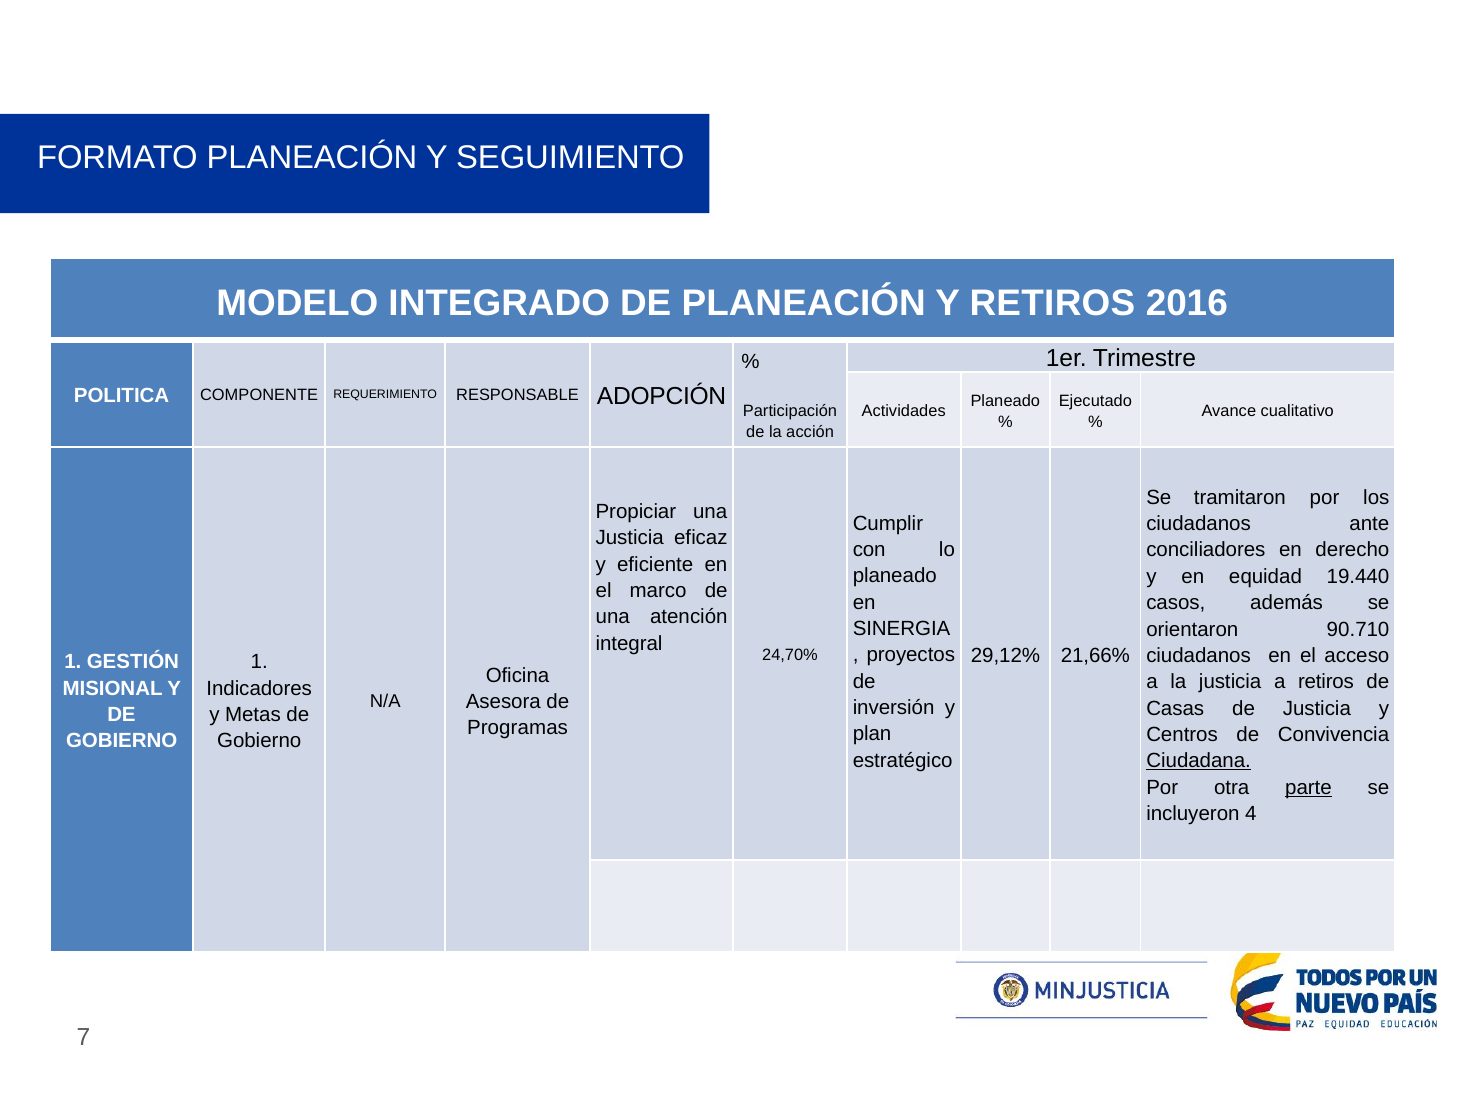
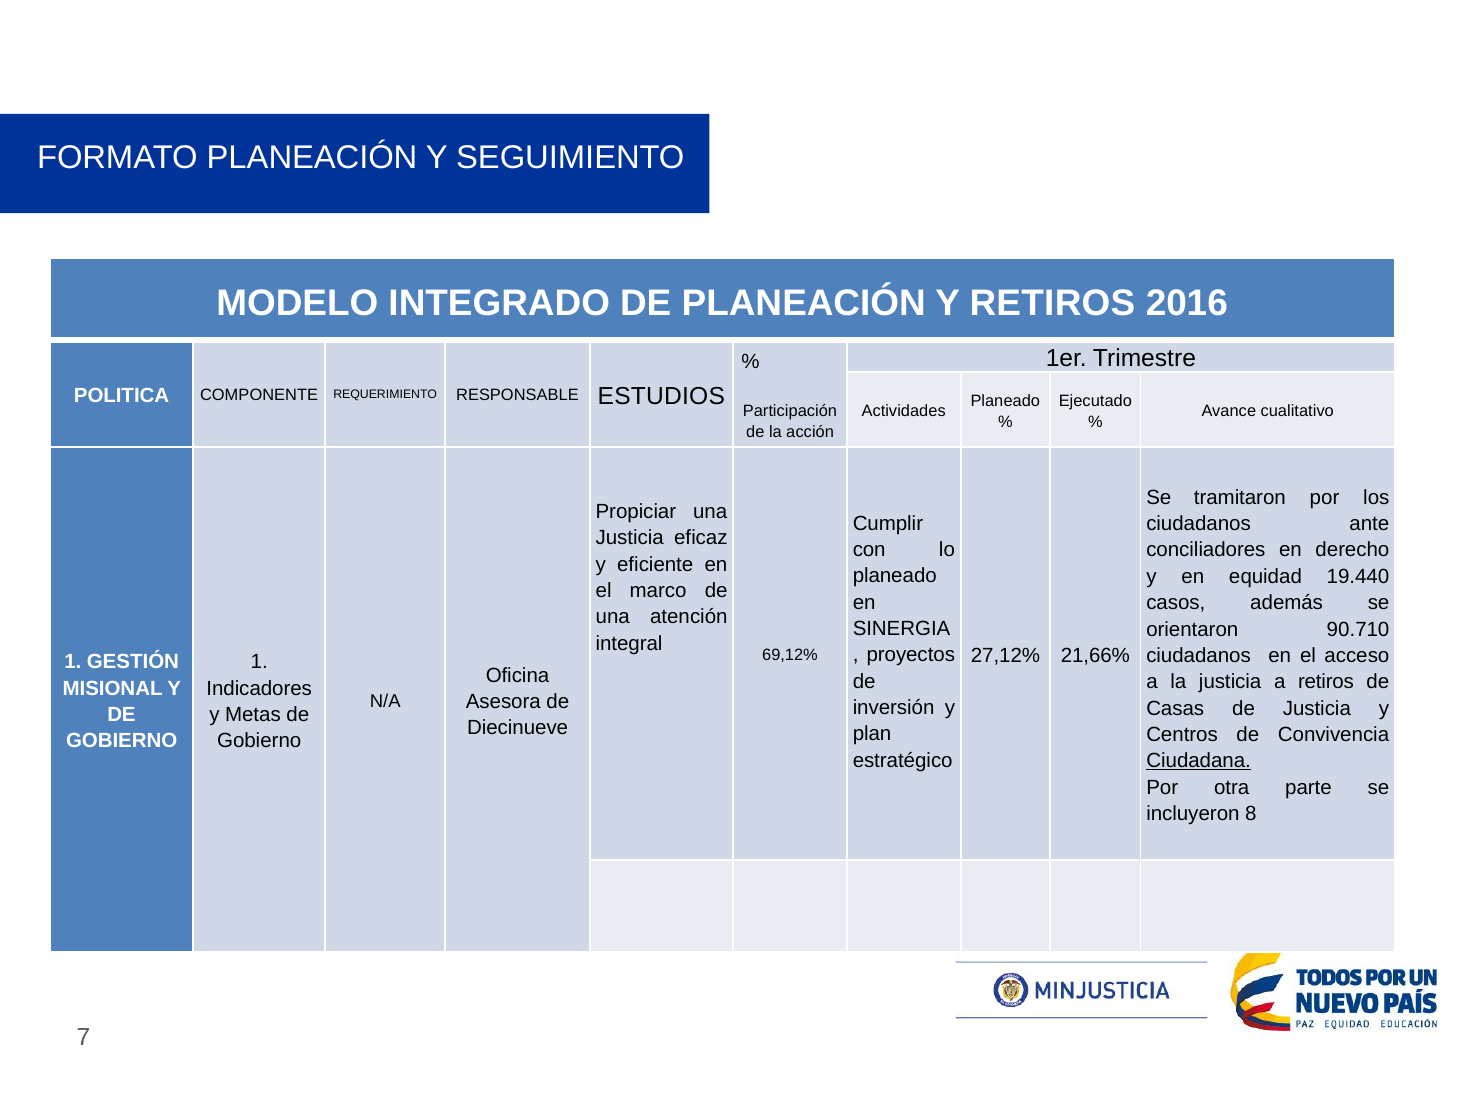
ADOPCIÓN: ADOPCIÓN -> ESTUDIOS
29,12%: 29,12% -> 27,12%
24,70%: 24,70% -> 69,12%
Programas: Programas -> Diecinueve
parte underline: present -> none
4: 4 -> 8
